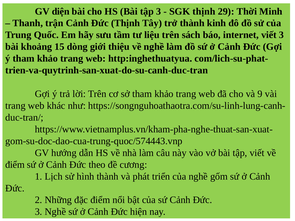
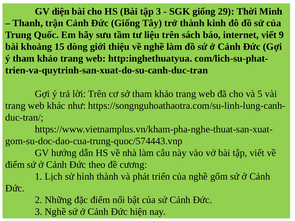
SGK thịnh: thịnh -> giống
Đức Thịnh: Thịnh -> Giống
viết 3: 3 -> 9
9: 9 -> 5
